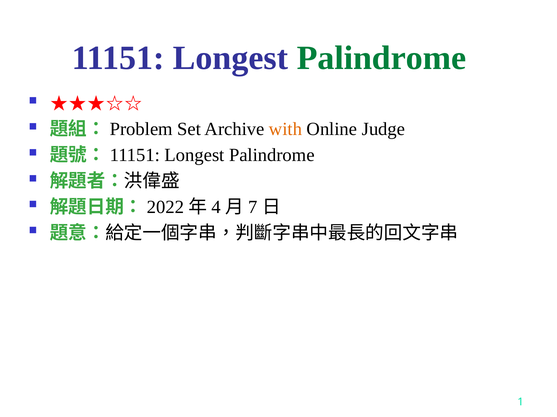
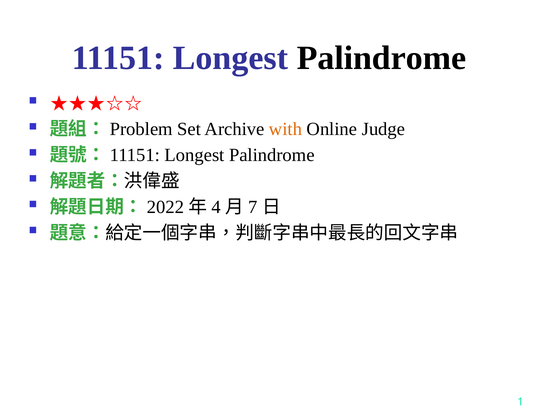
Palindrome at (381, 58) colour: green -> black
